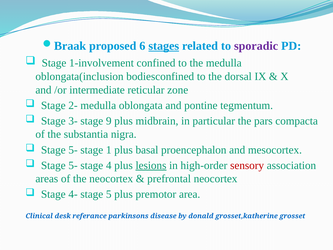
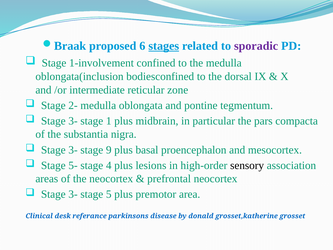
9: 9 -> 1
5- at (73, 150): 5- -> 3-
1: 1 -> 9
lesions underline: present -> none
sensory colour: red -> black
4- at (73, 194): 4- -> 3-
